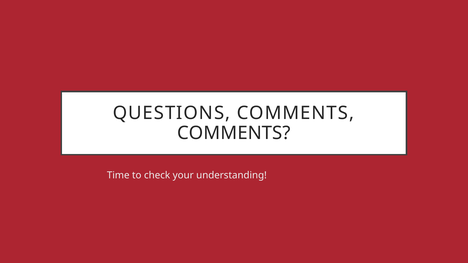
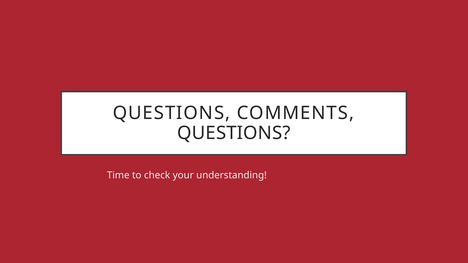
COMMENTS at (234, 133): COMMENTS -> QUESTIONS
